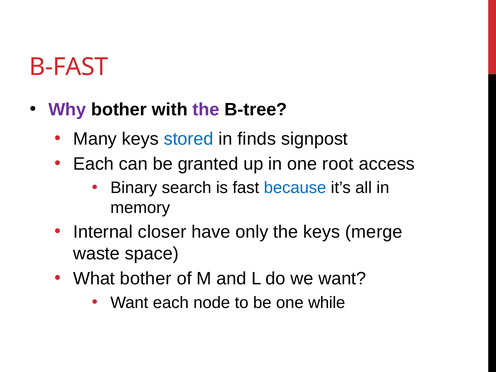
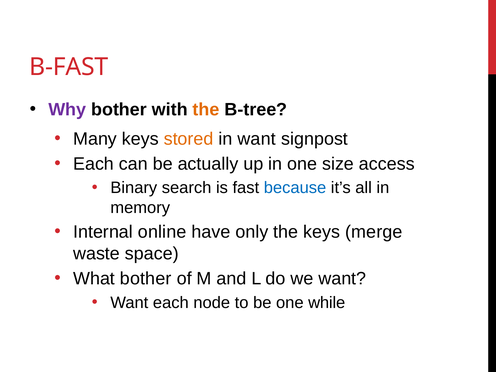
the at (206, 110) colour: purple -> orange
stored colour: blue -> orange
in finds: finds -> want
granted: granted -> actually
root: root -> size
closer: closer -> online
